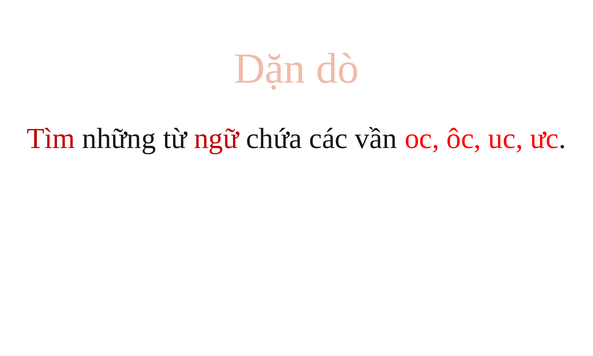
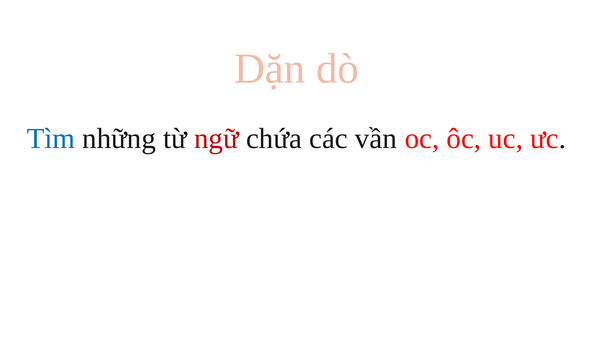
Tìm colour: red -> blue
